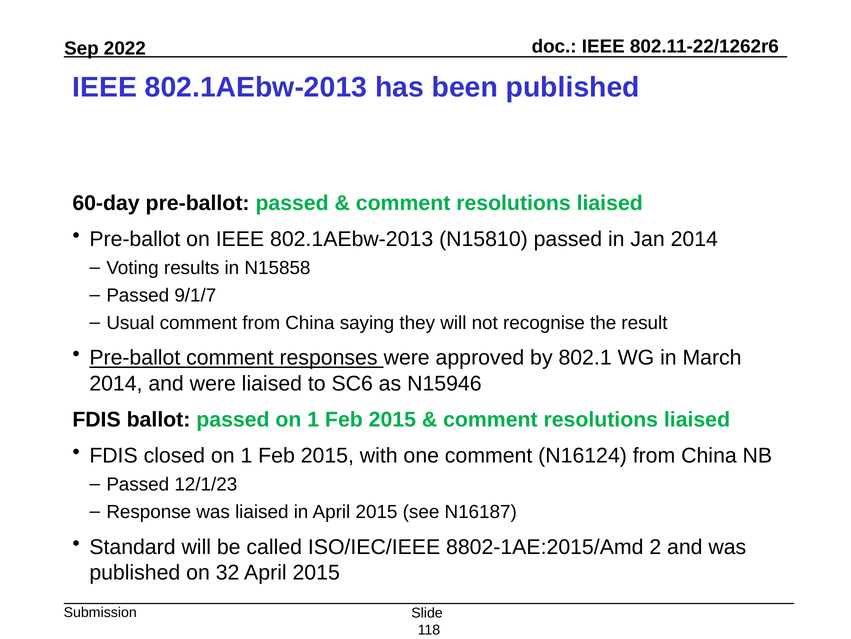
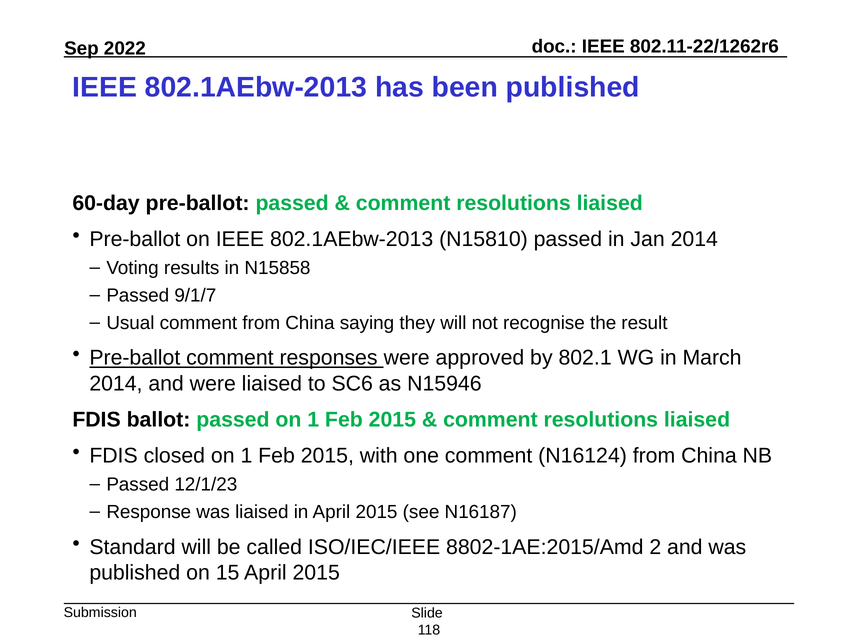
32: 32 -> 15
